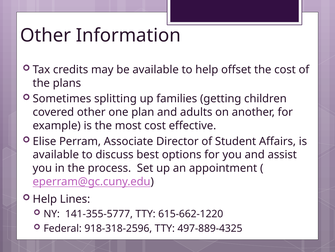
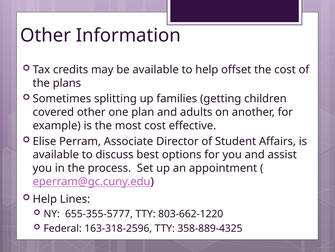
141-355-5777: 141-355-5777 -> 655-355-5777
615-662-1220: 615-662-1220 -> 803-662-1220
918-318-2596: 918-318-2596 -> 163-318-2596
497-889-4325: 497-889-4325 -> 358-889-4325
